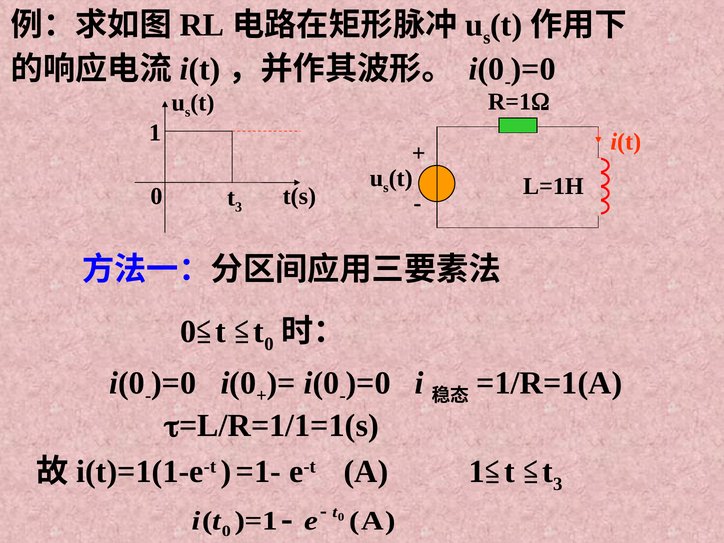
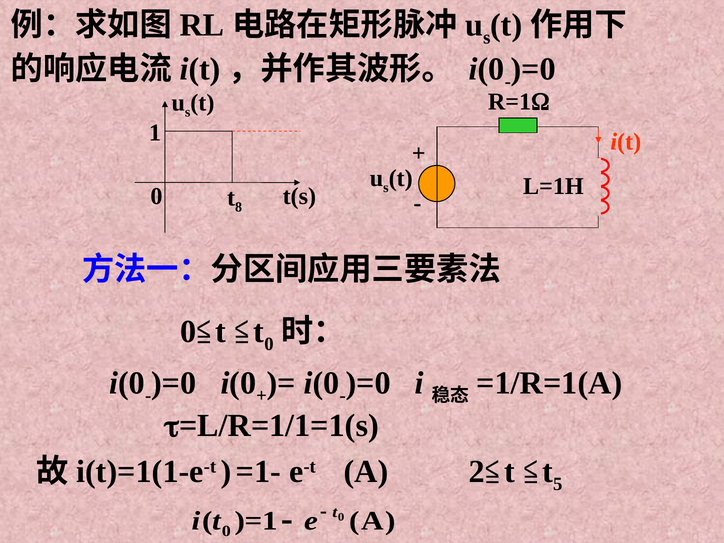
3 at (239, 207): 3 -> 8
A 1: 1 -> 2
3 at (558, 484): 3 -> 5
